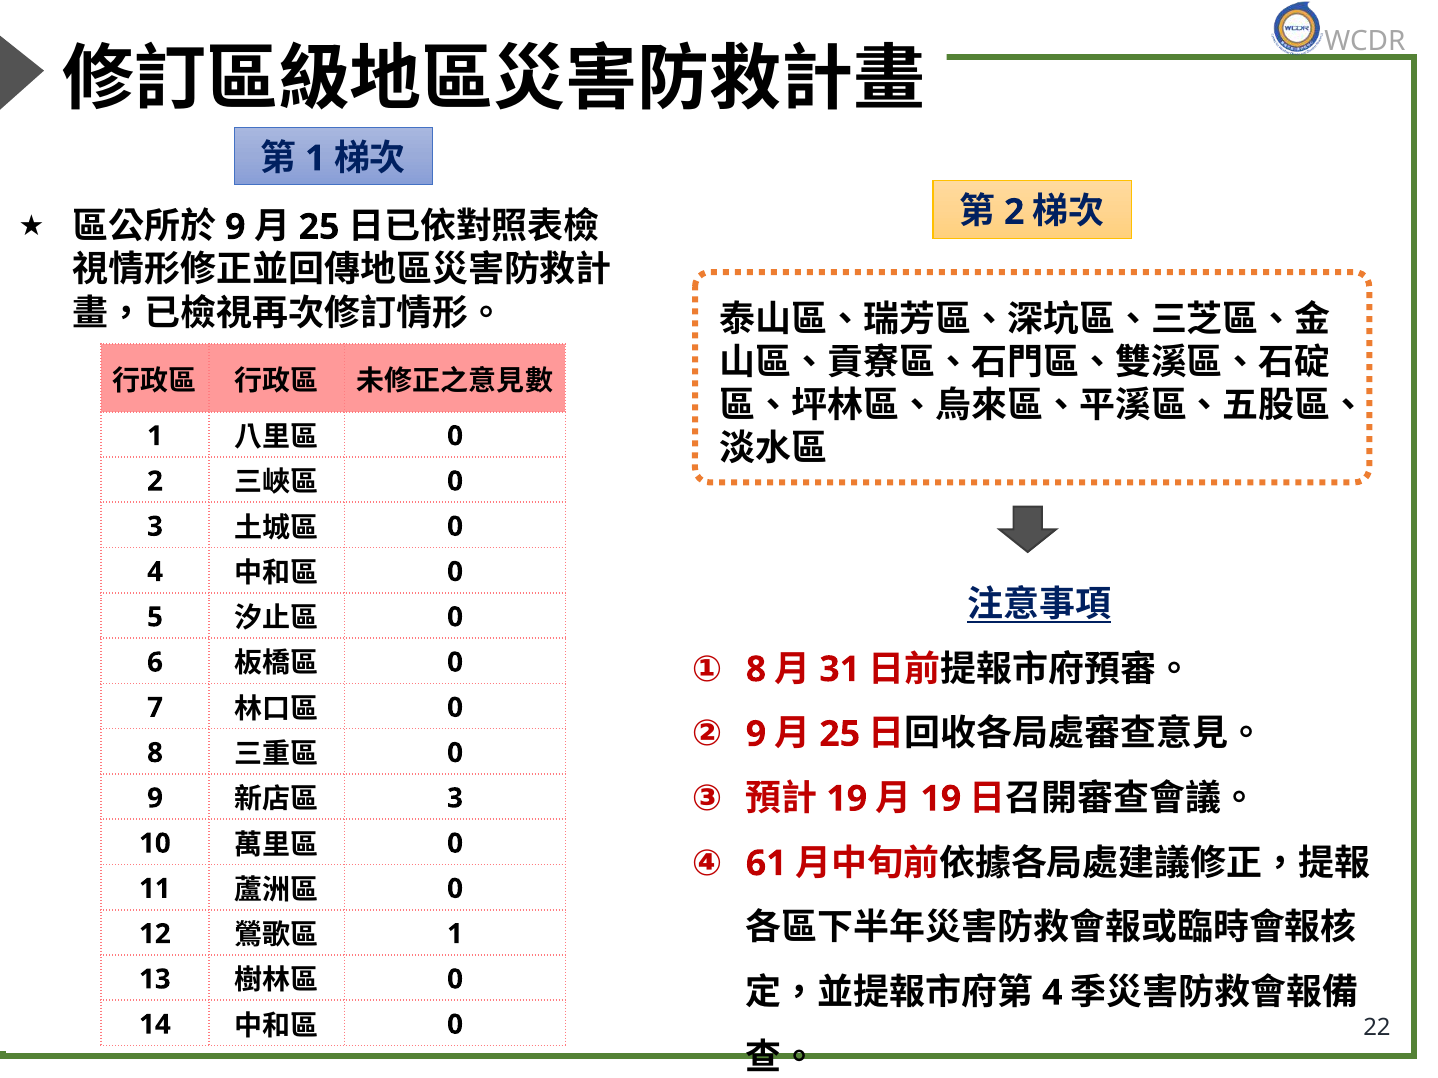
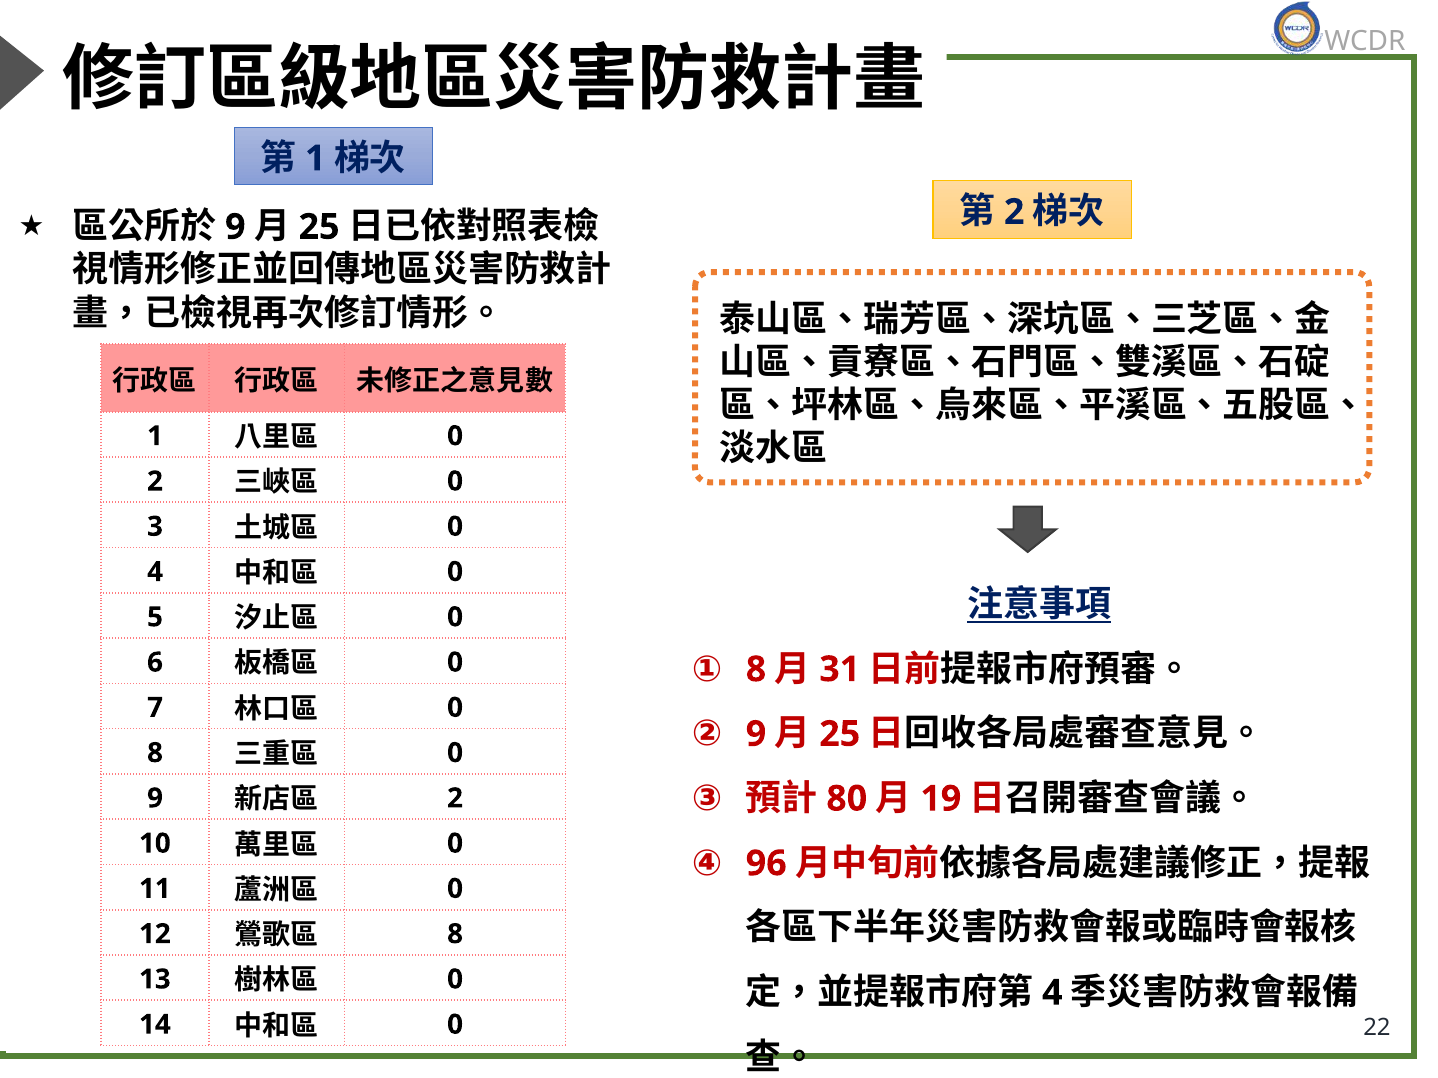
19 at (847, 799): 19 -> 80
3 at (455, 799): 3 -> 2
61: 61 -> 96
1 at (455, 934): 1 -> 8
